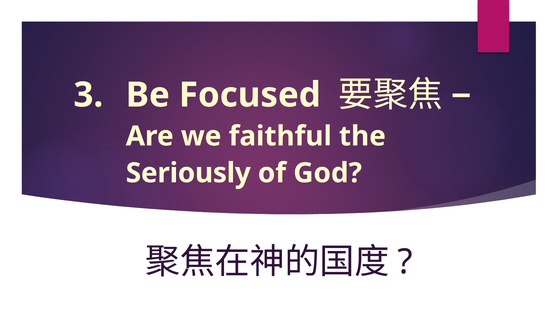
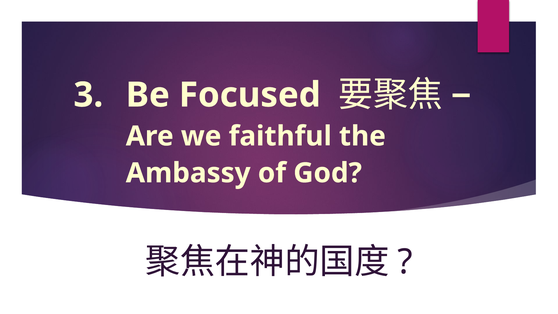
Seriously: Seriously -> Ambassy
